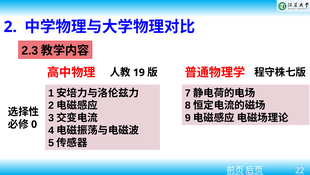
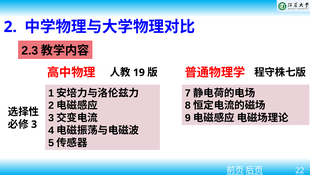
0: 0 -> 3
